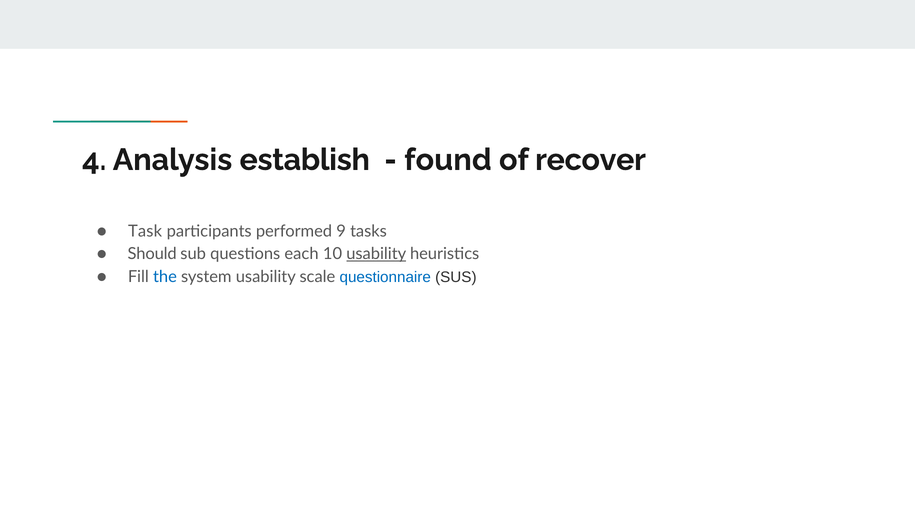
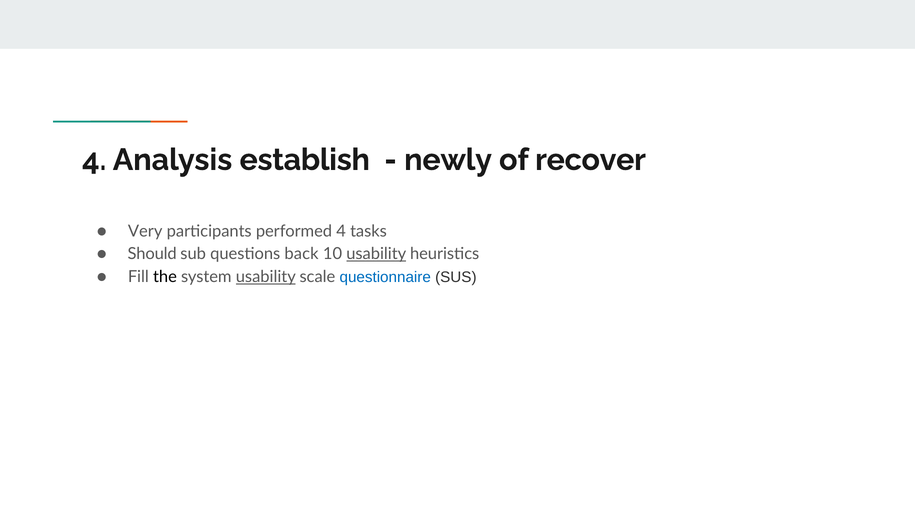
found: found -> newly
Task: Task -> Very
performed 9: 9 -> 4
each: each -> back
the colour: blue -> black
usability at (266, 277) underline: none -> present
